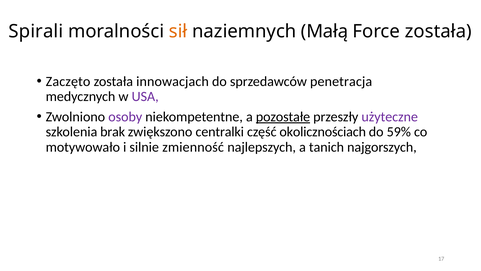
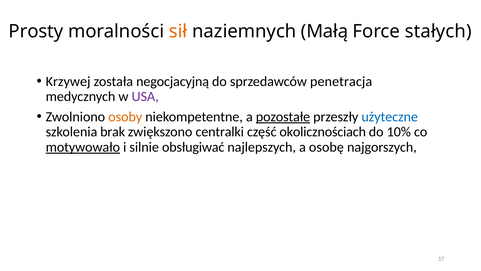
Spirali: Spirali -> Prosty
Force została: została -> stałych
Zaczęto: Zaczęto -> Krzywej
innowacjach: innowacjach -> negocjacyjną
osoby colour: purple -> orange
użyteczne colour: purple -> blue
59%: 59% -> 10%
motywowało underline: none -> present
zmienność: zmienność -> obsługiwać
tanich: tanich -> osobę
